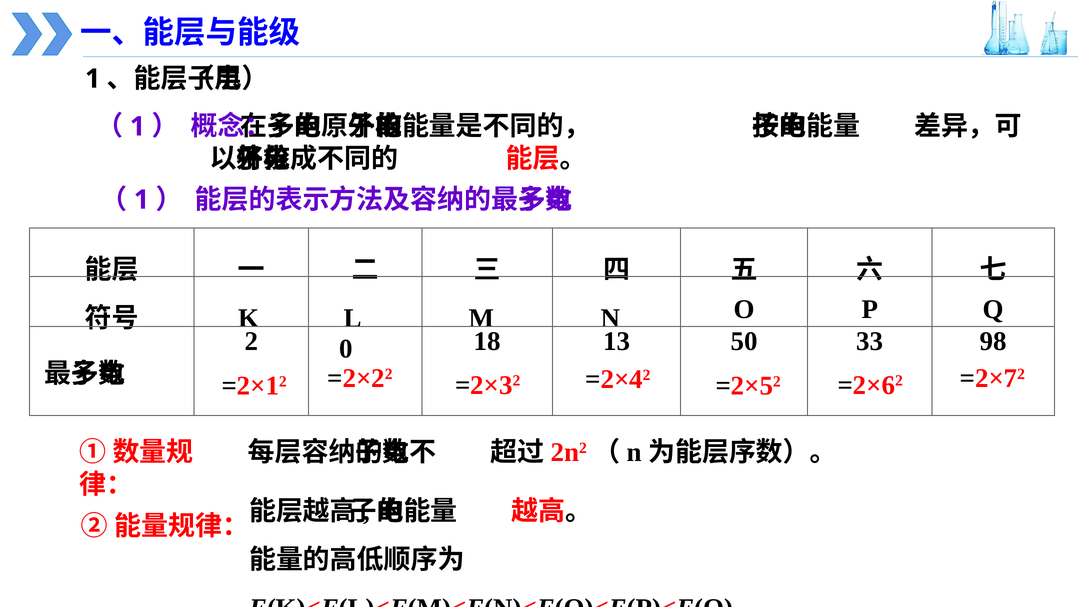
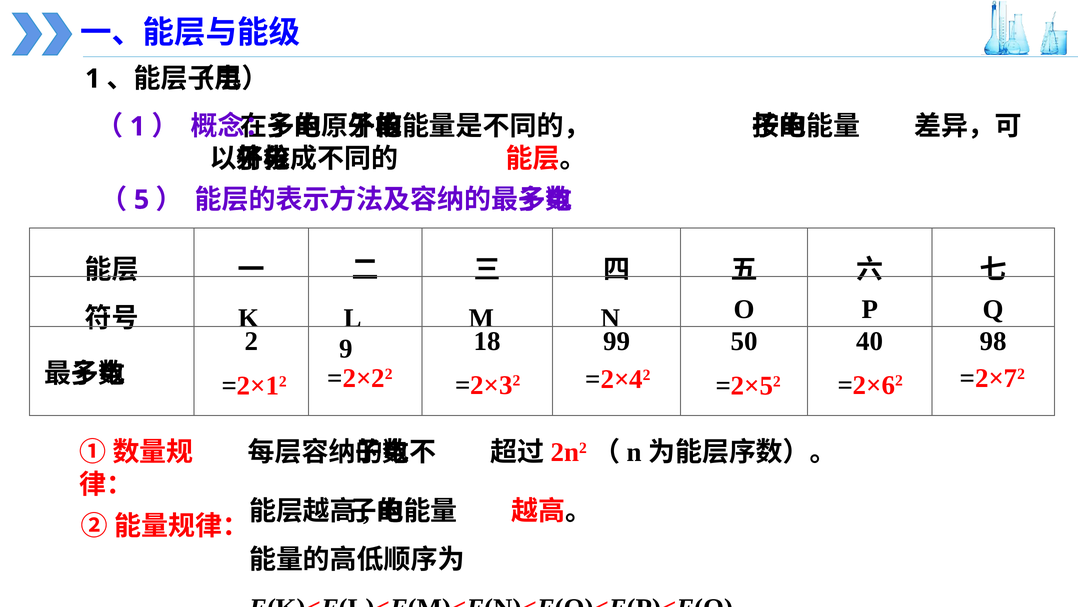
1 at (142, 200): 1 -> 5
0: 0 -> 9
13: 13 -> 99
33: 33 -> 40
